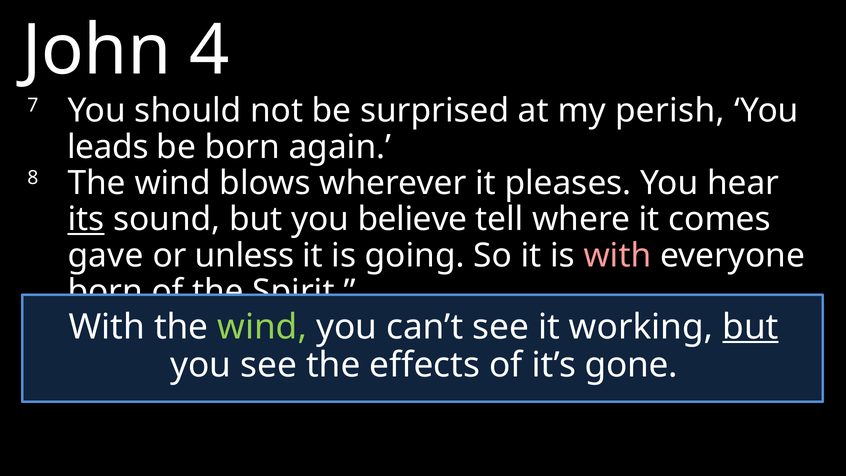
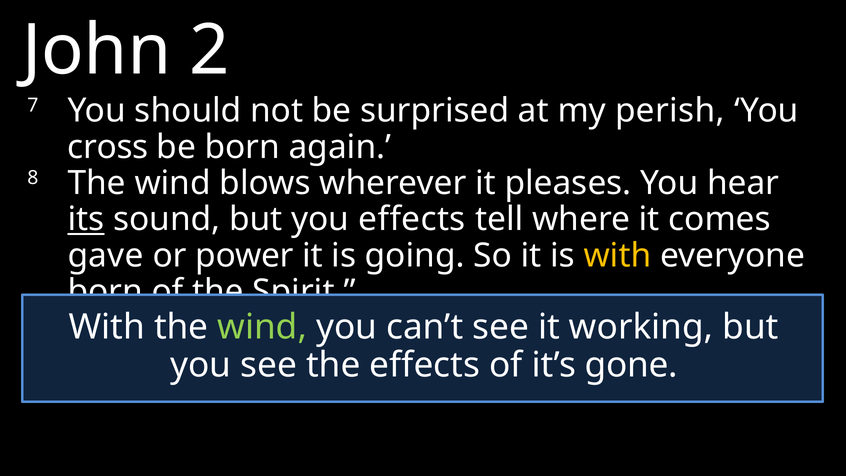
4: 4 -> 2
leads: leads -> cross
you believe: believe -> effects
unless: unless -> power
with at (617, 256) colour: pink -> yellow
but at (750, 327) underline: present -> none
